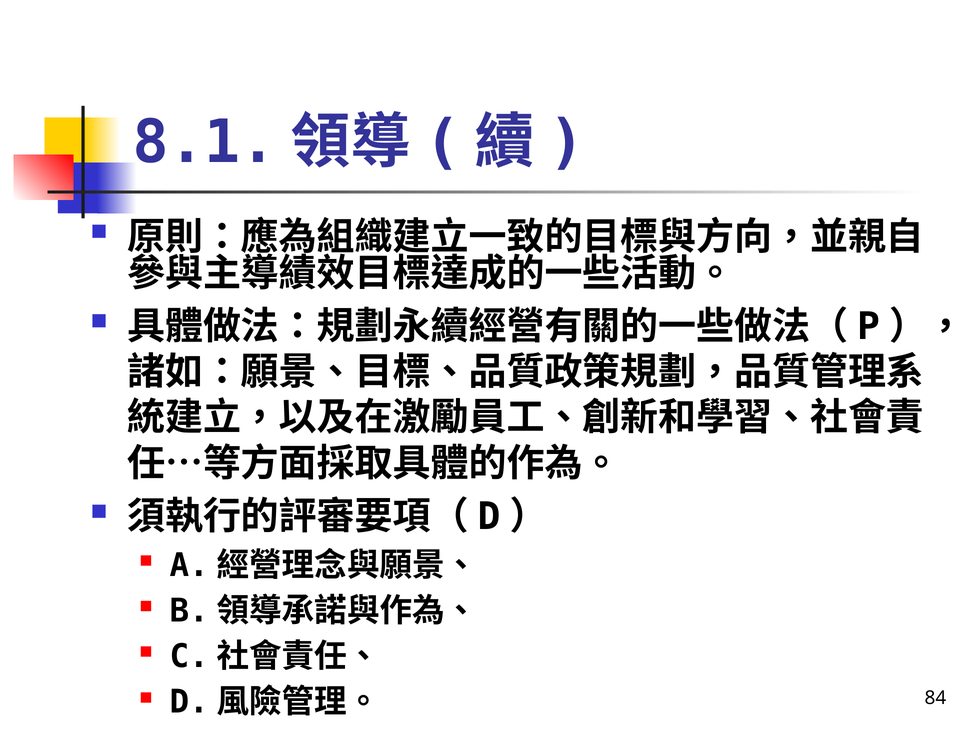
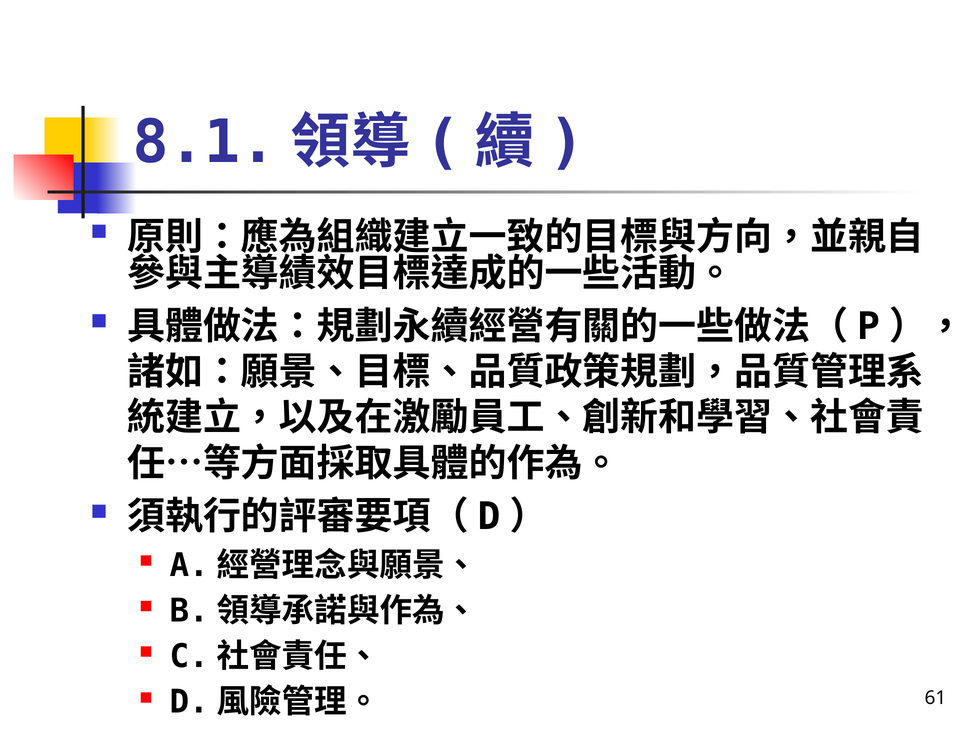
84: 84 -> 61
